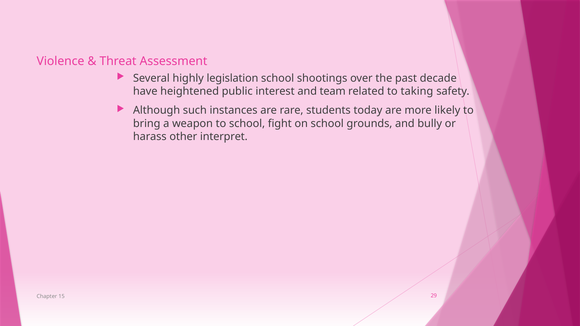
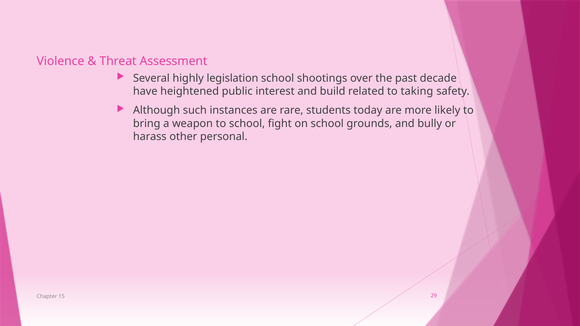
team: team -> build
interpret: interpret -> personal
